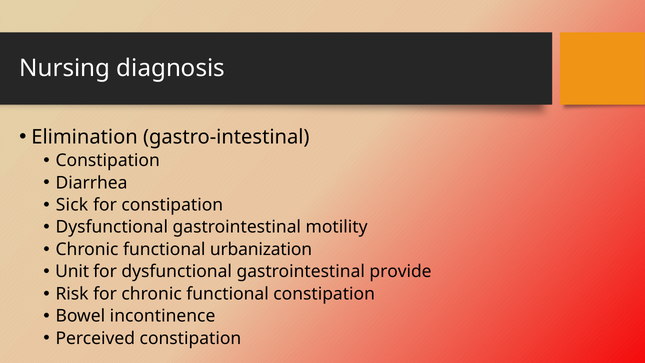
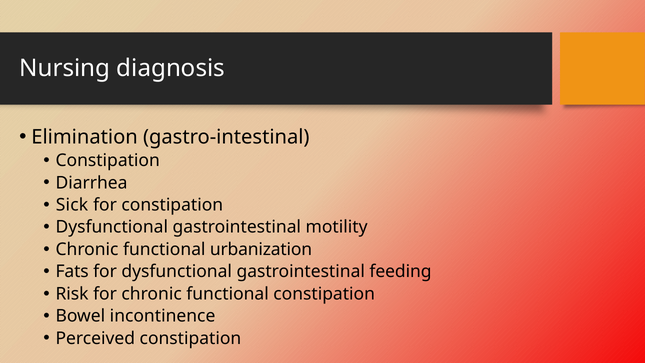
Unit: Unit -> Fats
provide: provide -> feeding
